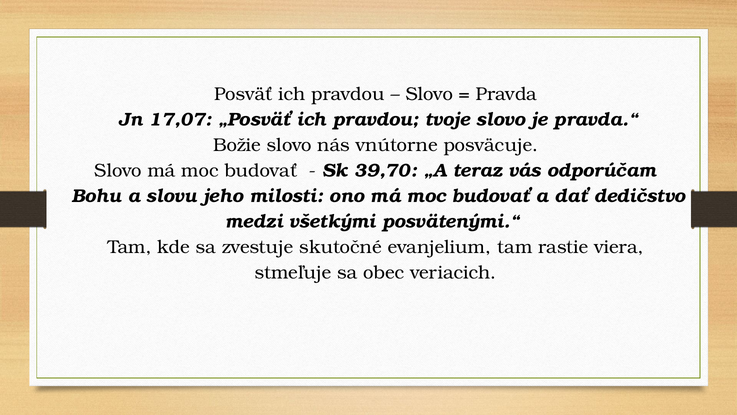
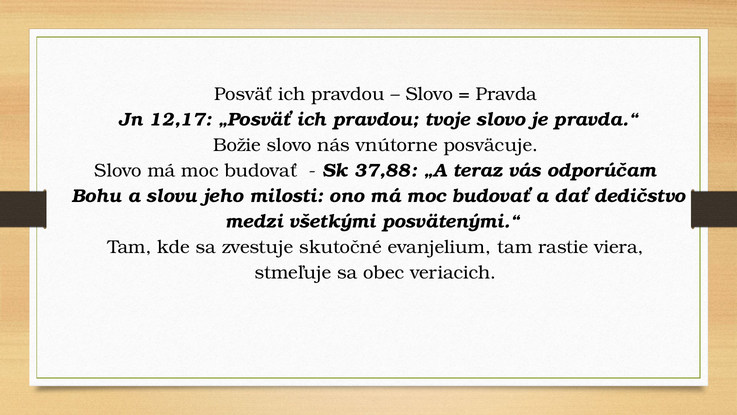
17,07: 17,07 -> 12,17
39,70: 39,70 -> 37,88
